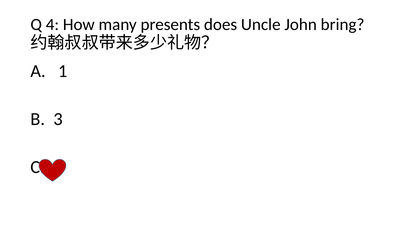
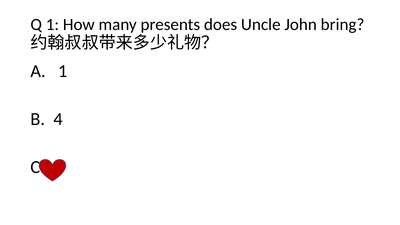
Q 4: 4 -> 1
B 3: 3 -> 4
